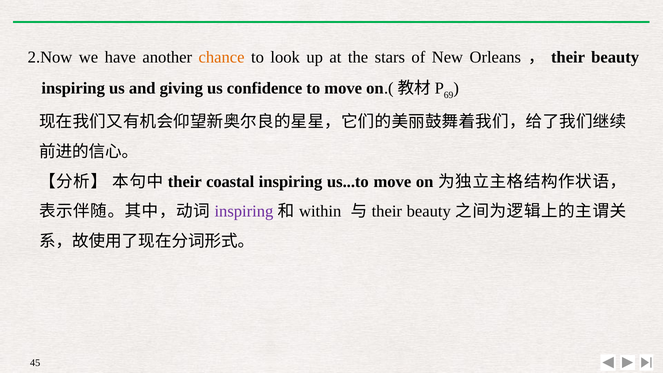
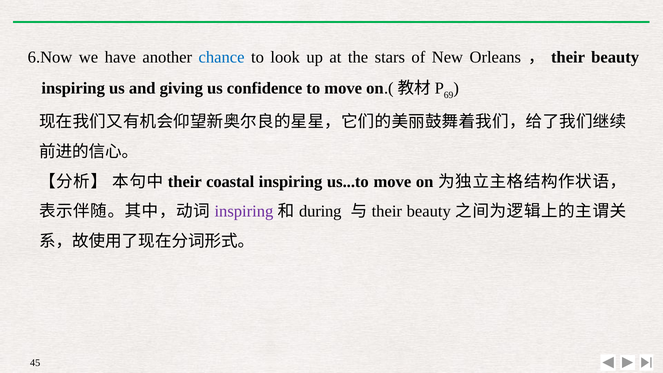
2.Now: 2.Now -> 6.Now
chance colour: orange -> blue
within: within -> during
